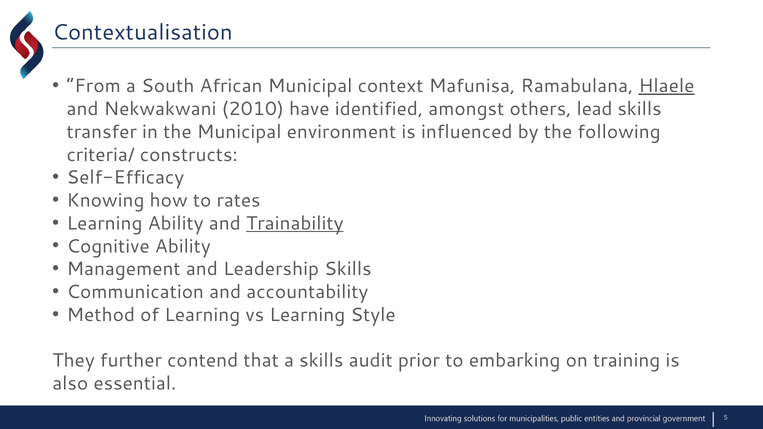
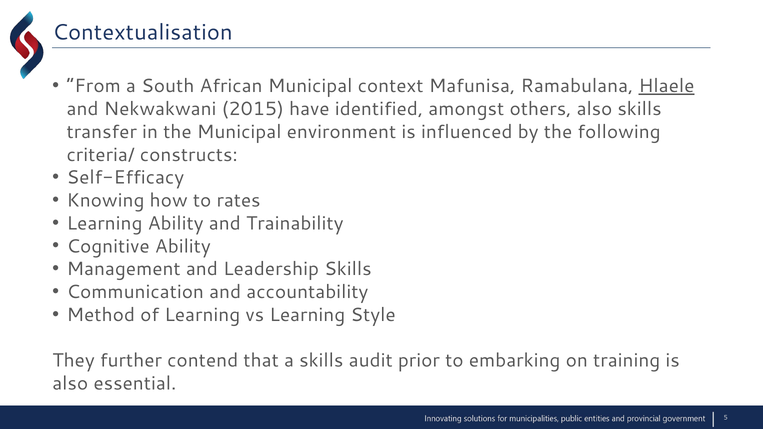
2010: 2010 -> 2015
others lead: lead -> also
Trainability underline: present -> none
